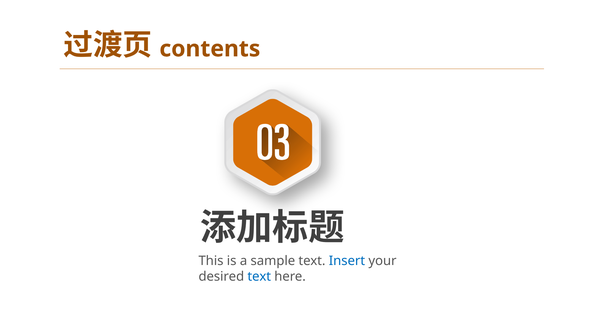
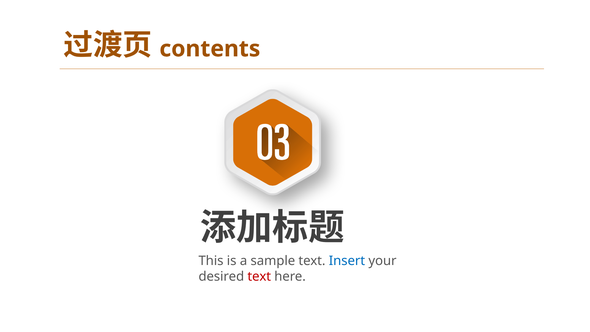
text at (259, 276) colour: blue -> red
